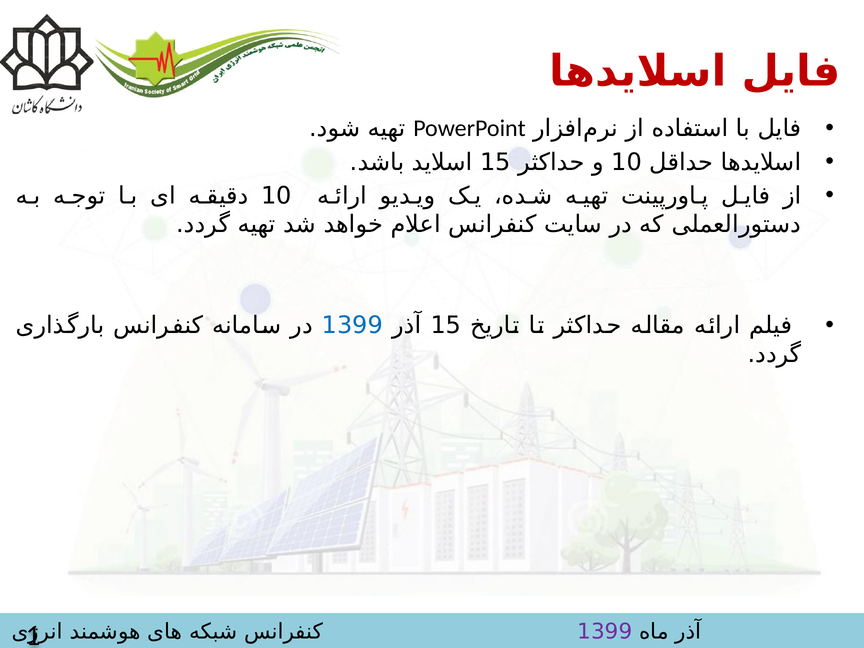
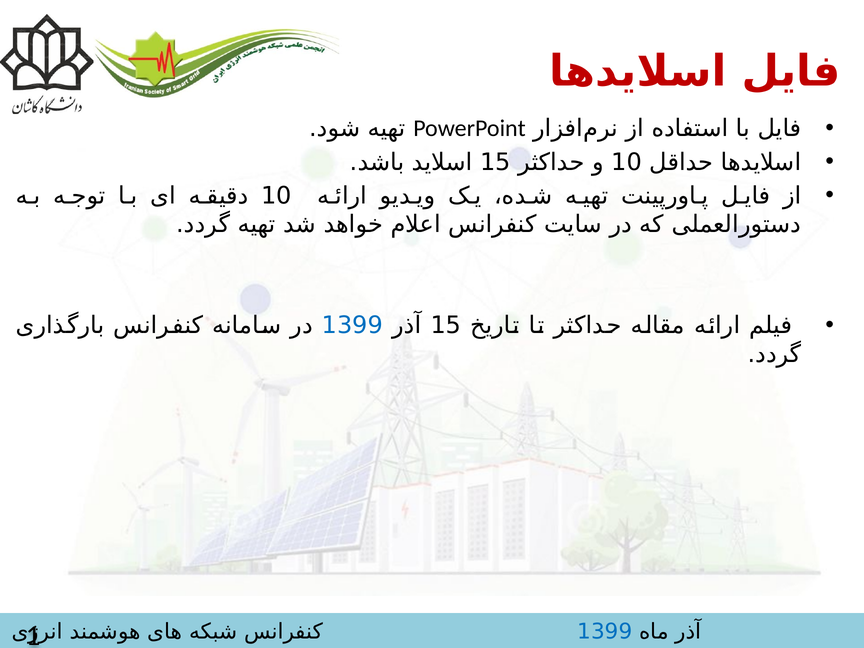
1399 at (605, 632) colour: purple -> blue
